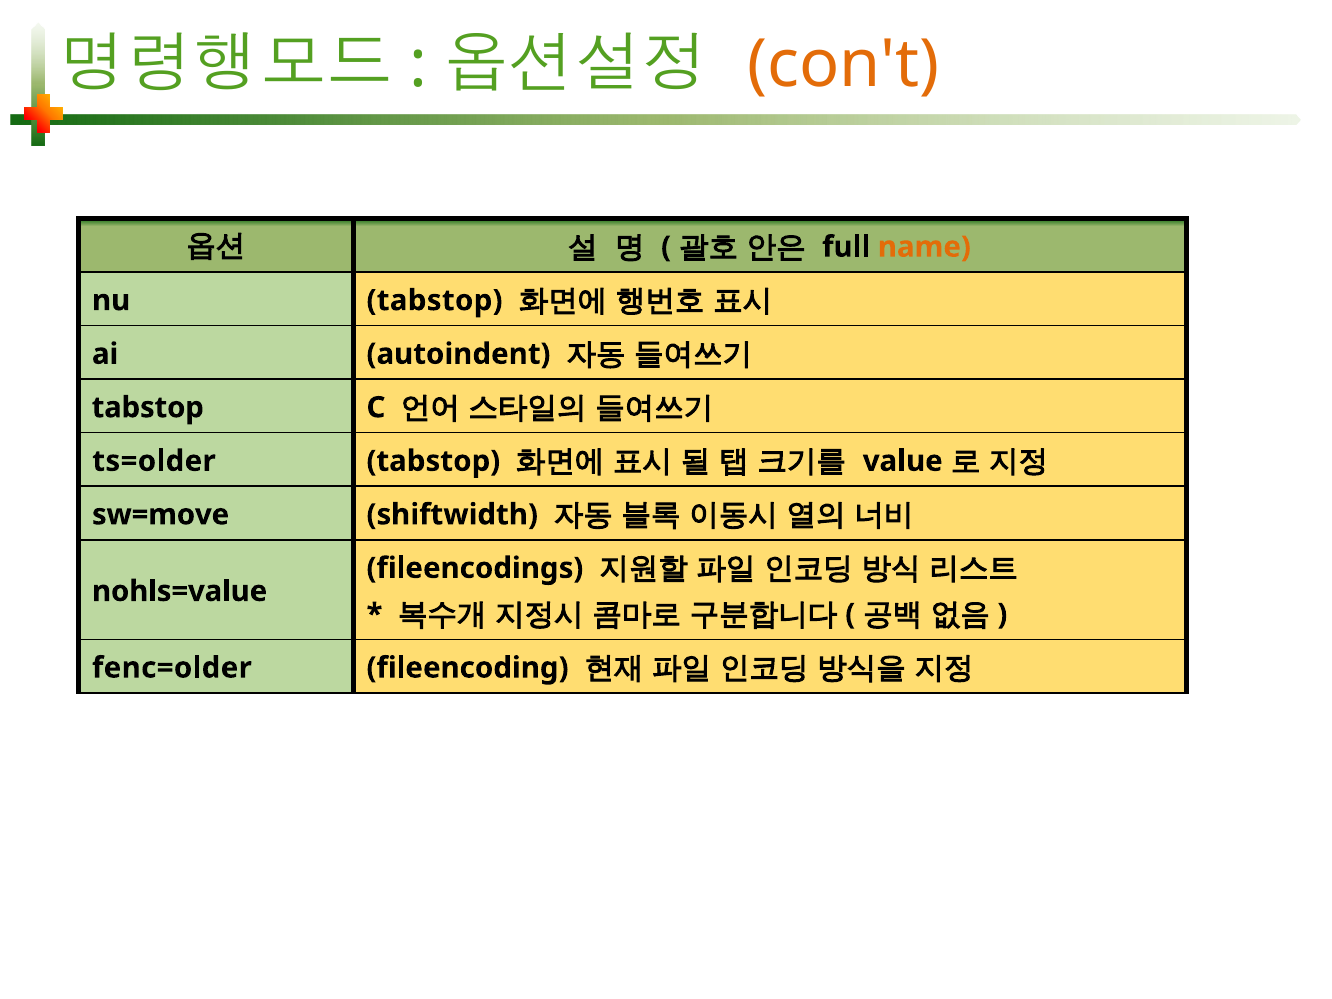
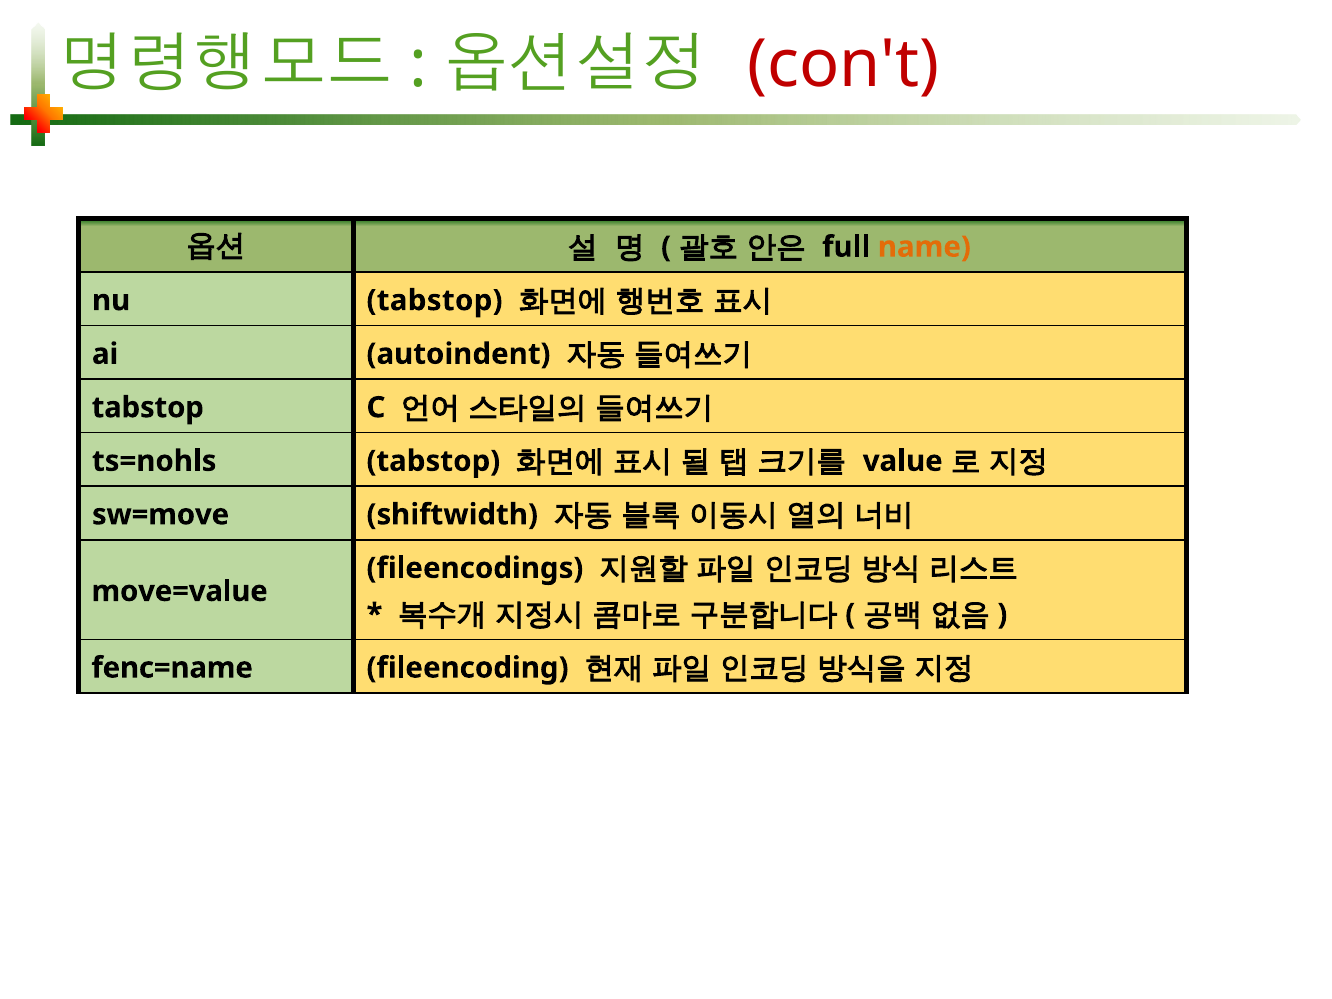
con't colour: orange -> red
ts=older: ts=older -> ts=nohls
nohls=value: nohls=value -> move=value
fenc=older: fenc=older -> fenc=name
